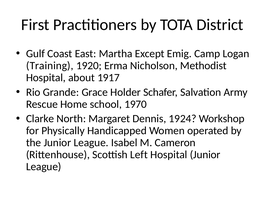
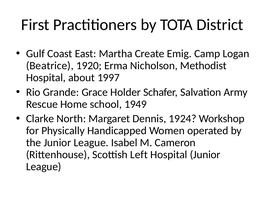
Except: Except -> Create
Training: Training -> Beatrice
1917: 1917 -> 1997
1970: 1970 -> 1949
